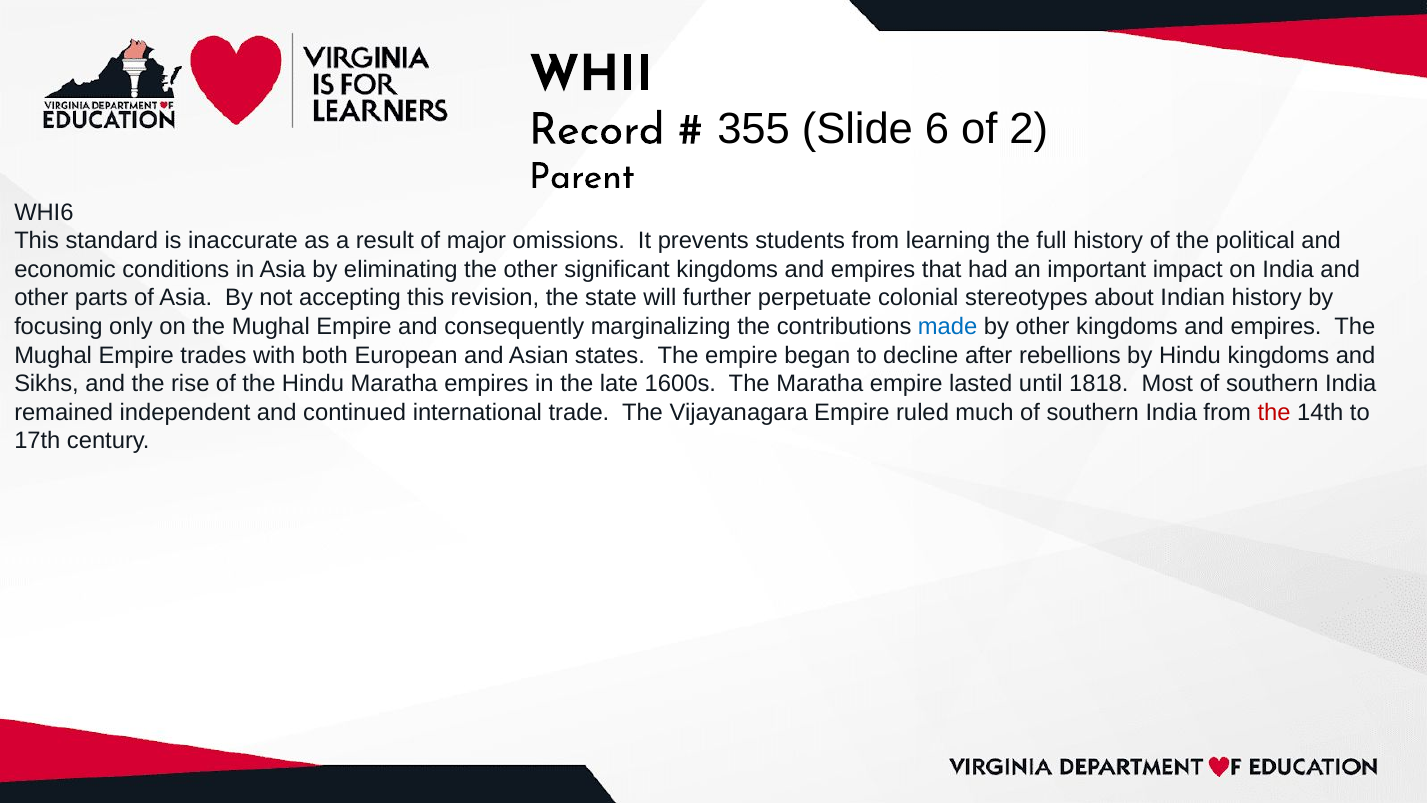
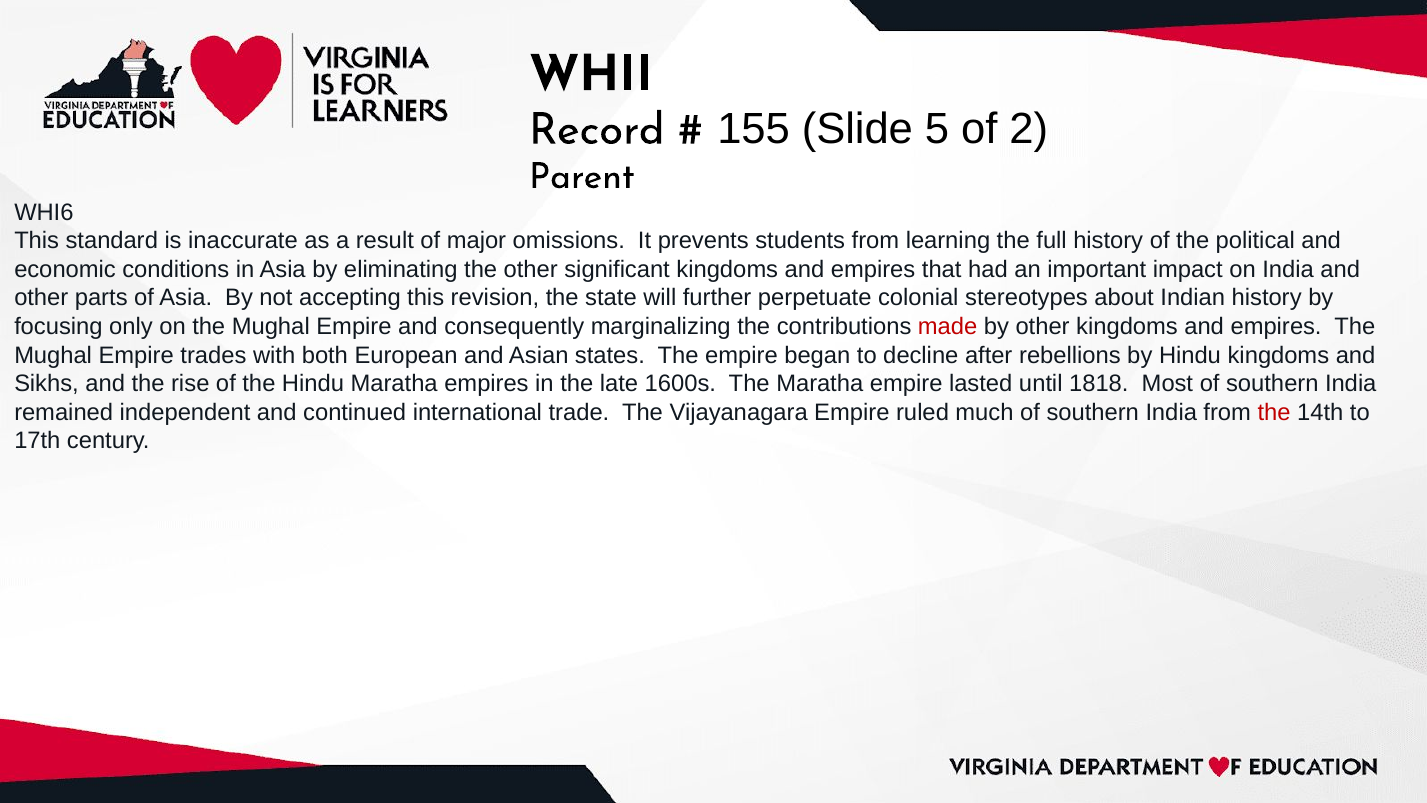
355: 355 -> 155
6: 6 -> 5
made colour: blue -> red
